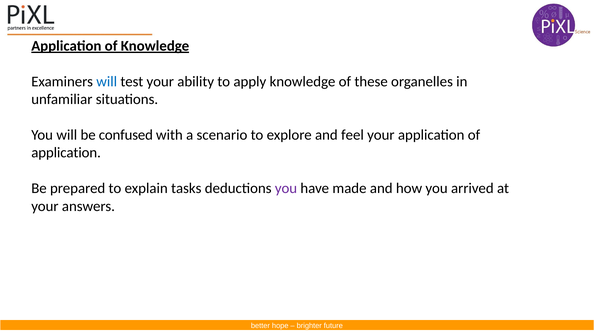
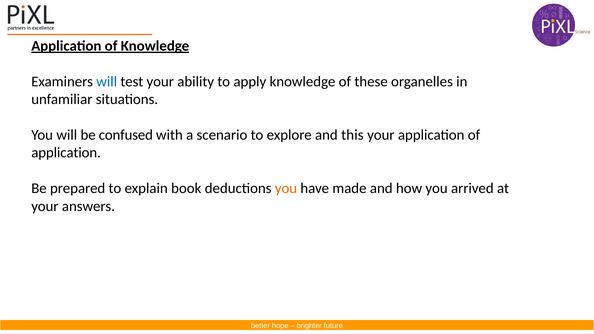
feel: feel -> this
tasks: tasks -> book
you at (286, 188) colour: purple -> orange
